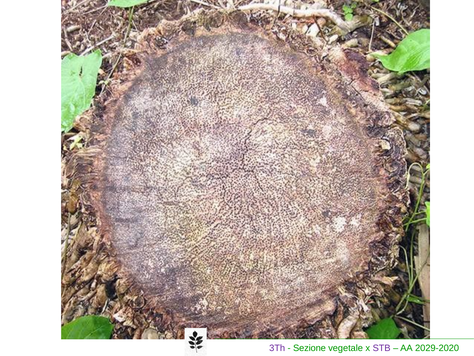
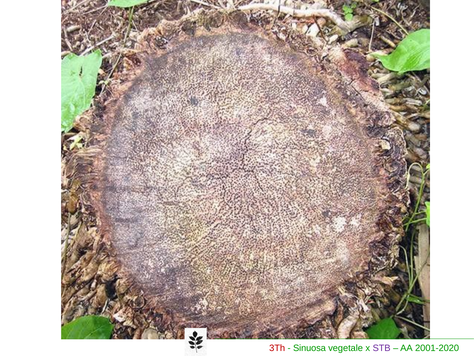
3Th colour: purple -> red
Sezione: Sezione -> Sinuosa
2029-2020: 2029-2020 -> 2001-2020
